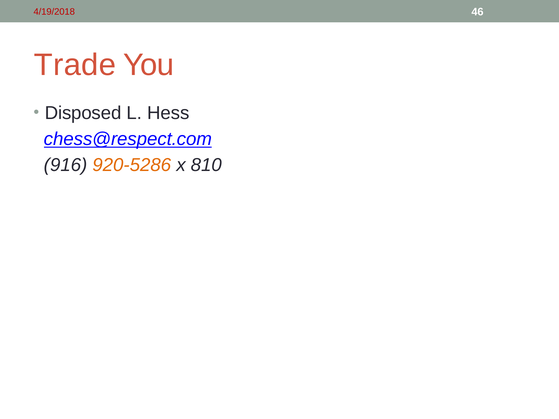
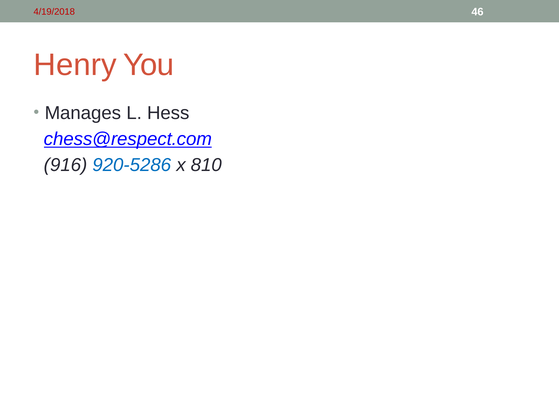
Trade: Trade -> Henry
Disposed: Disposed -> Manages
920-5286 colour: orange -> blue
